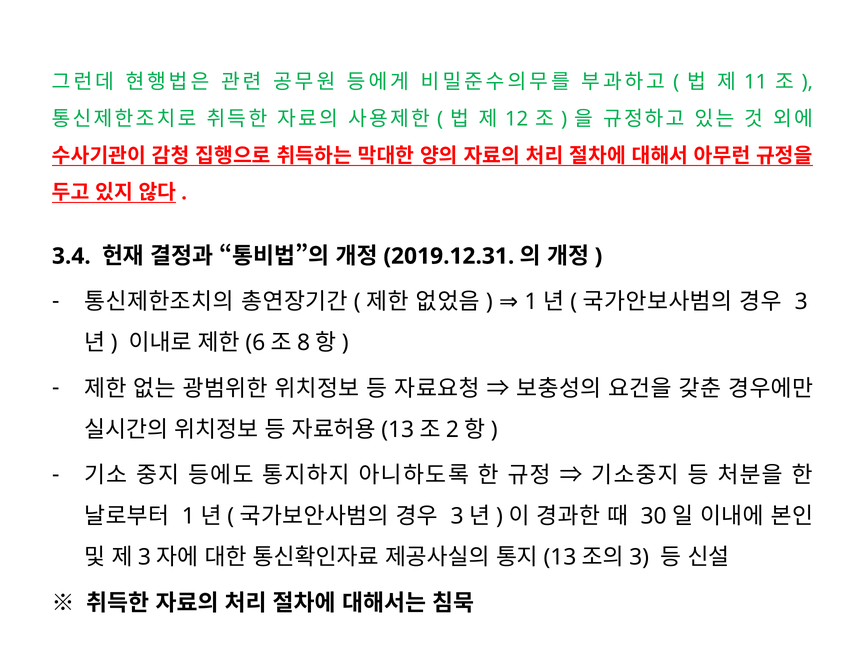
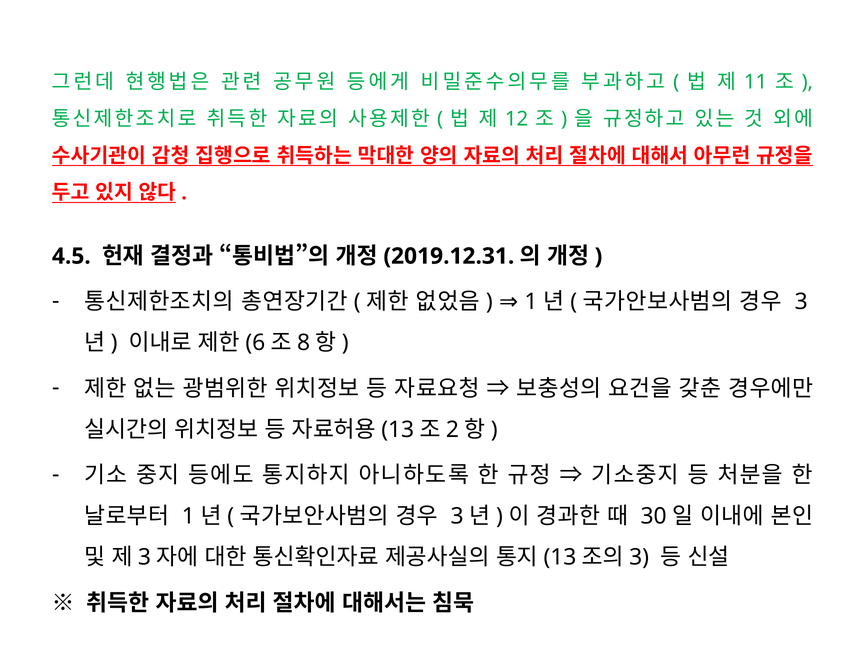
3.4: 3.4 -> 4.5
